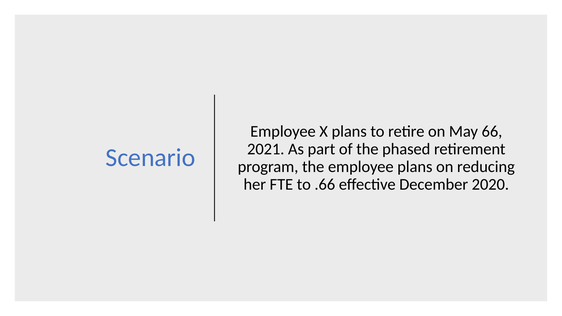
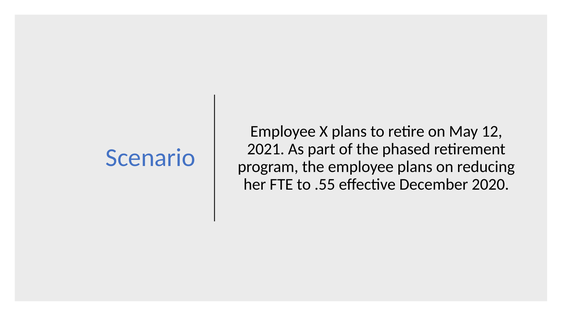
66: 66 -> 12
.66: .66 -> .55
